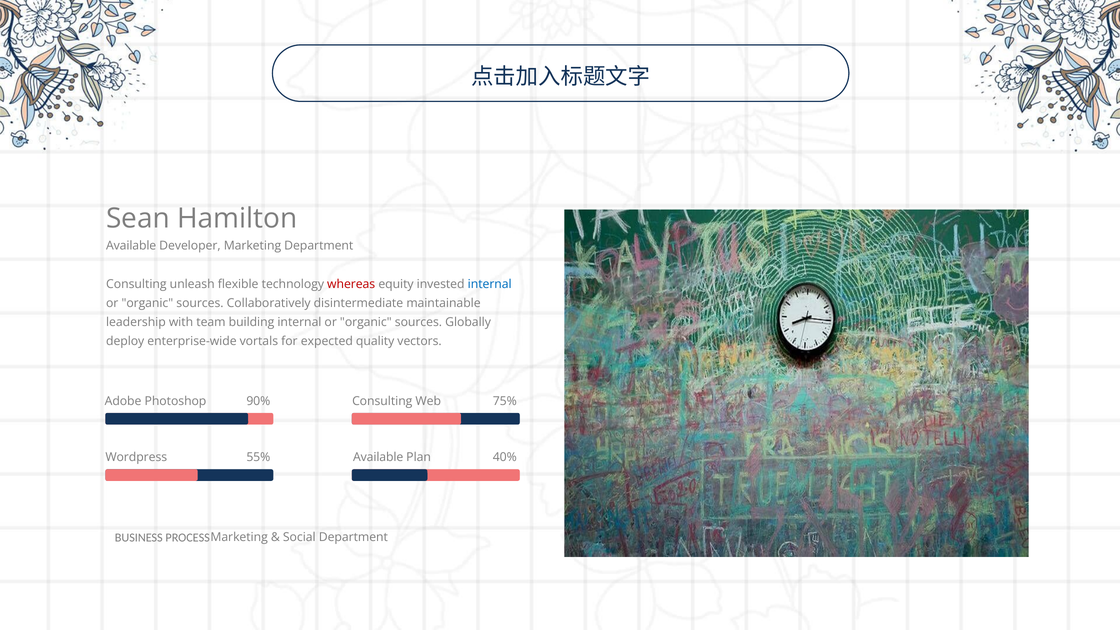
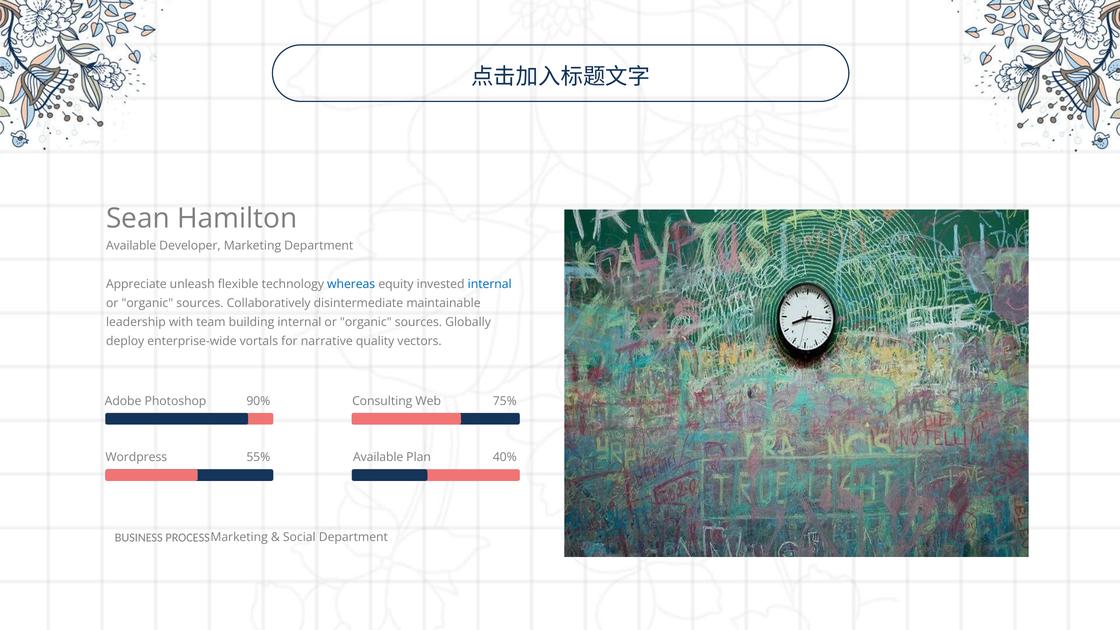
Consulting at (136, 284): Consulting -> Appreciate
whereas colour: red -> blue
expected: expected -> narrative
